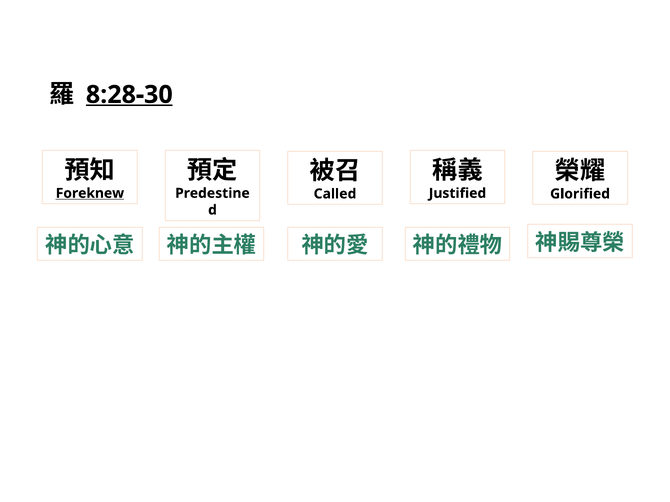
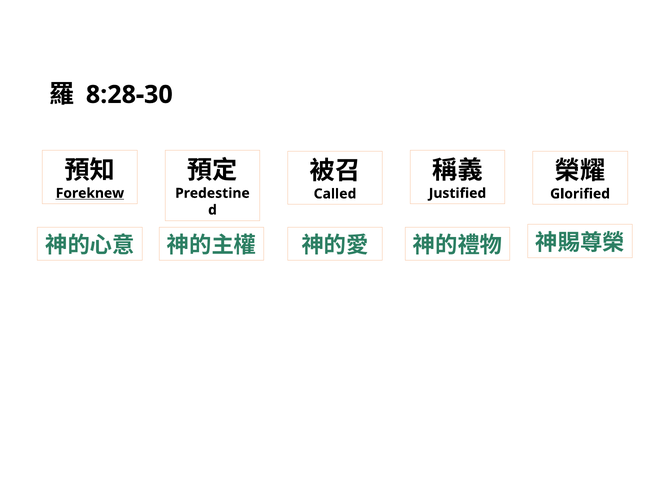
8:28-30 underline: present -> none
